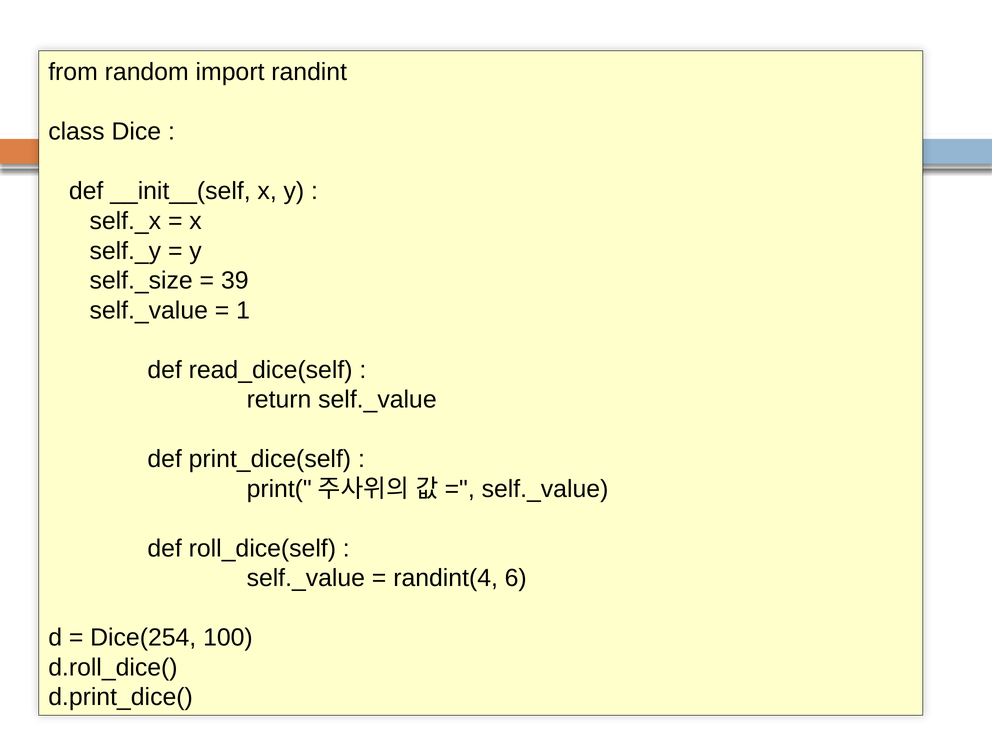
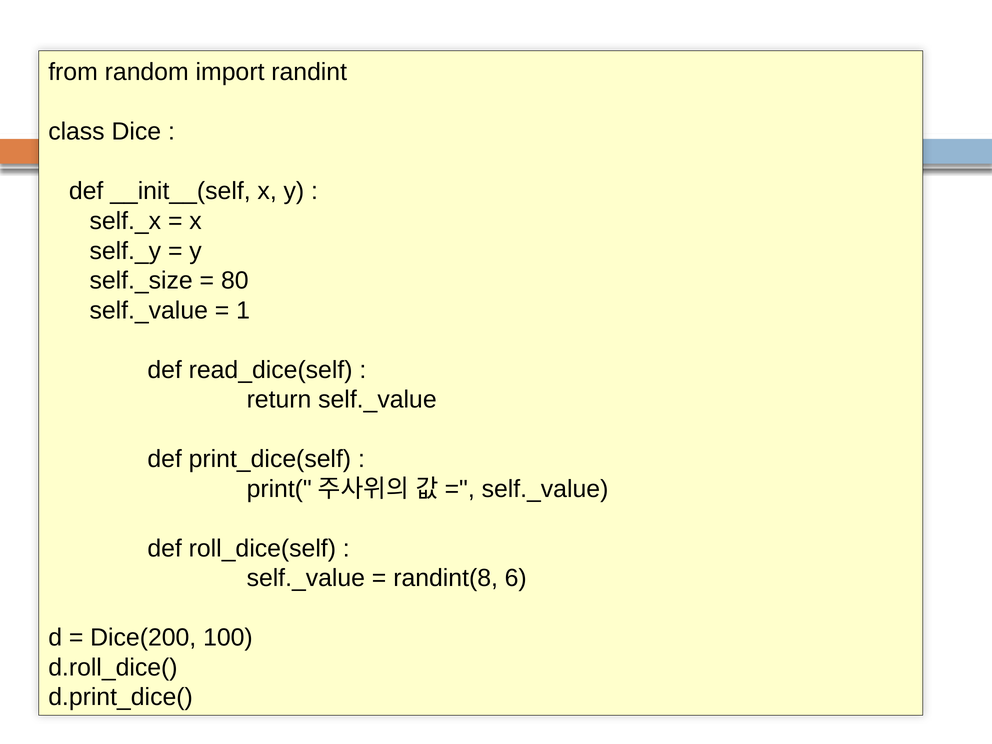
39: 39 -> 80
randint(4: randint(4 -> randint(8
Dice(254: Dice(254 -> Dice(200
